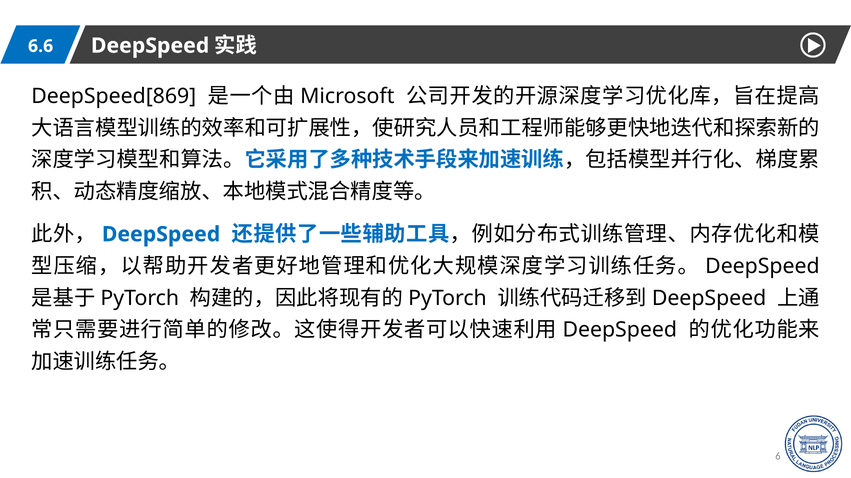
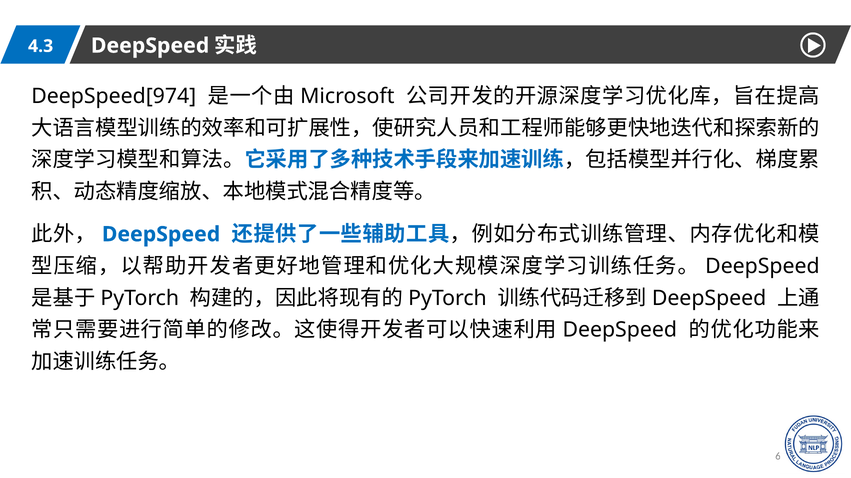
6.6: 6.6 -> 4.3
DeepSpeed[869: DeepSpeed[869 -> DeepSpeed[974
